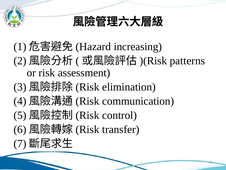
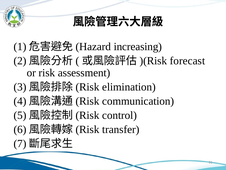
patterns: patterns -> forecast
